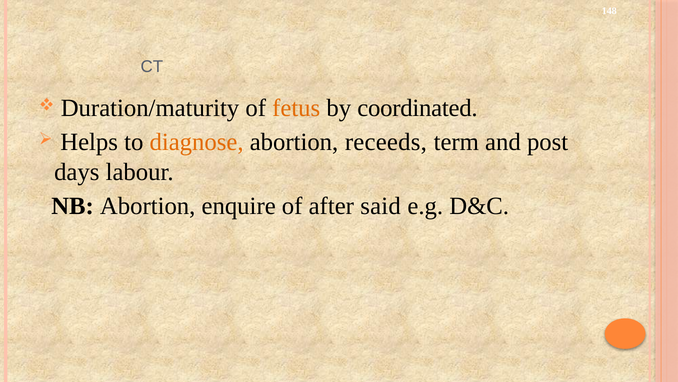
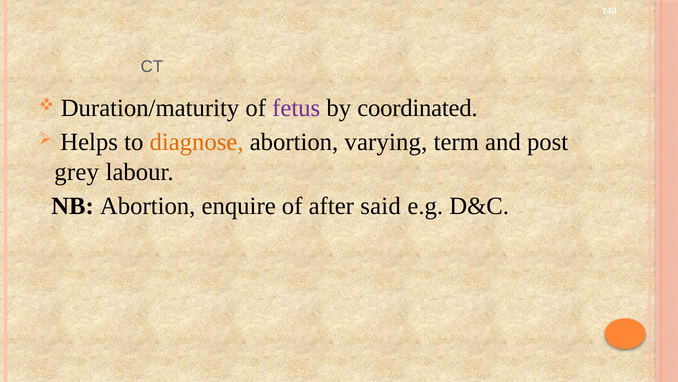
fetus colour: orange -> purple
receeds: receeds -> varying
days: days -> grey
